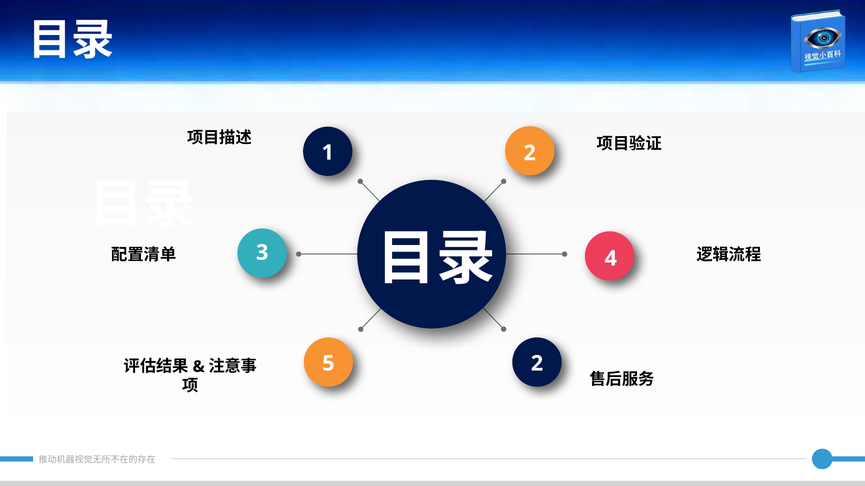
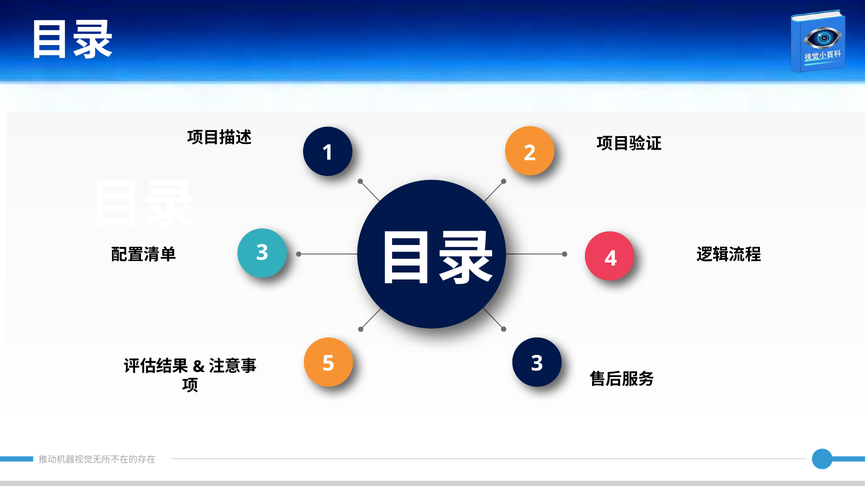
5 2: 2 -> 3
